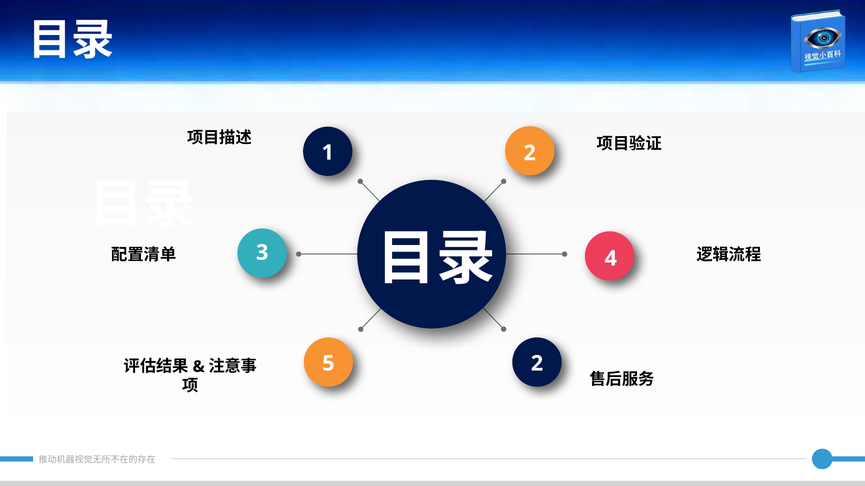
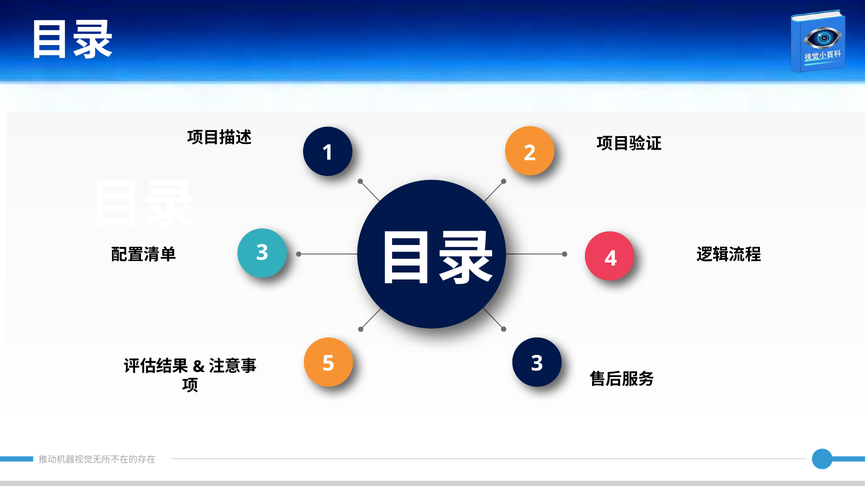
5 2: 2 -> 3
